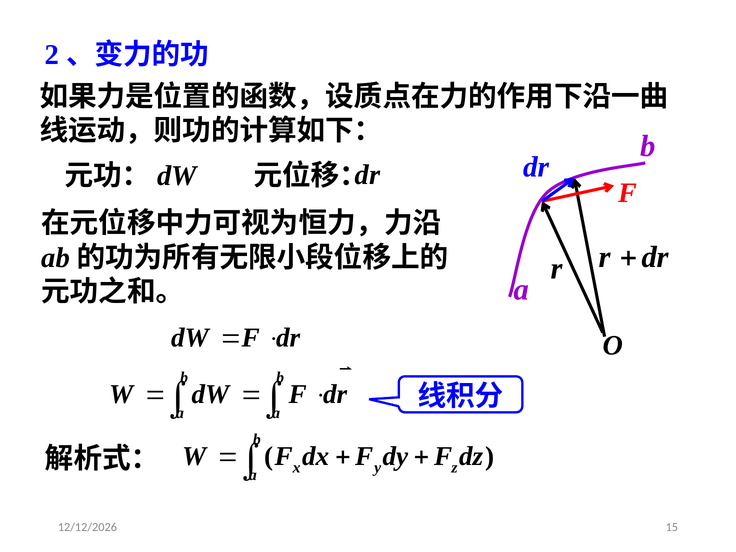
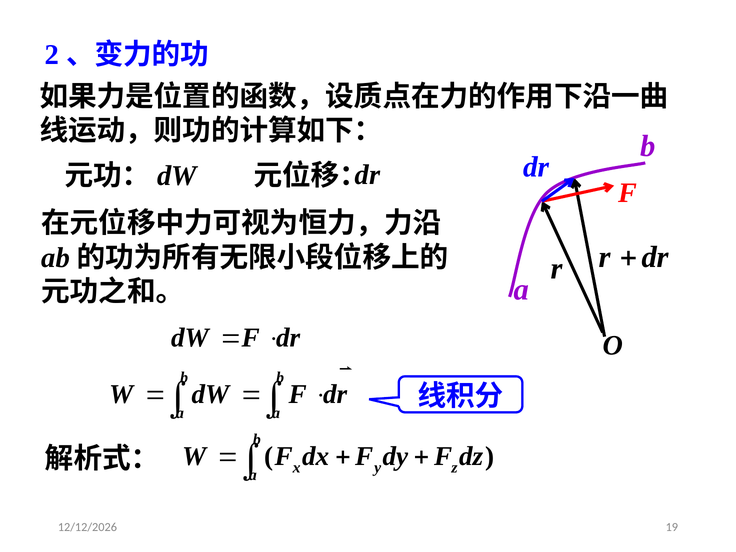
15: 15 -> 19
